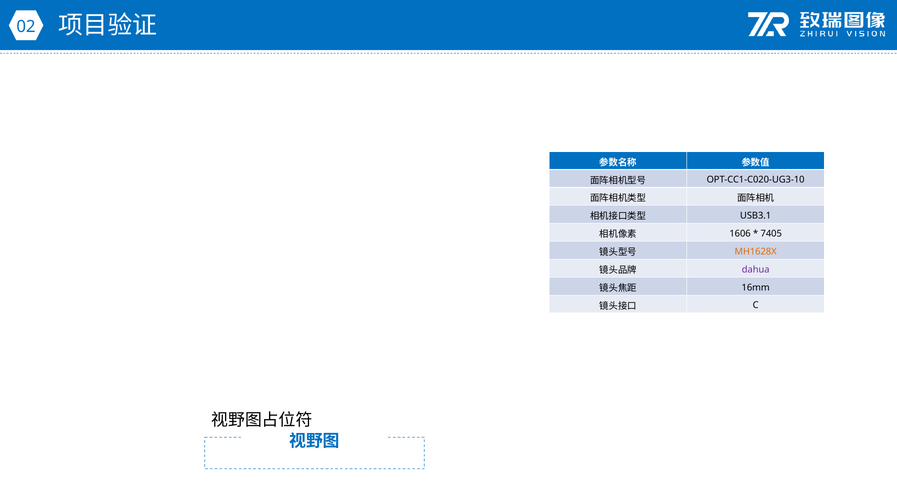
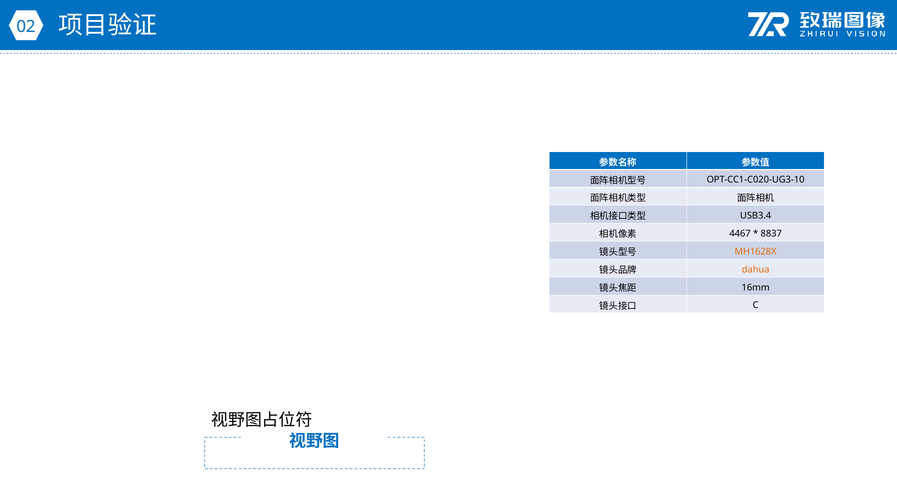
USB3.1: USB3.1 -> USB3.4
1606: 1606 -> 4467
7405: 7405 -> 8837
dahua colour: purple -> orange
